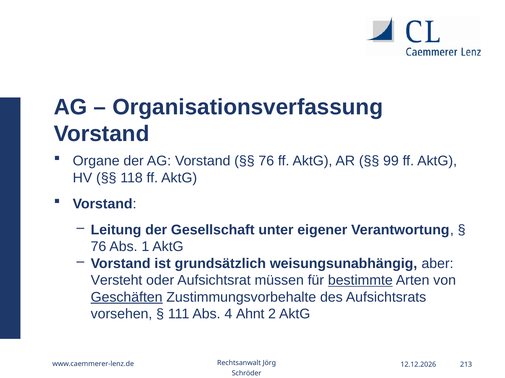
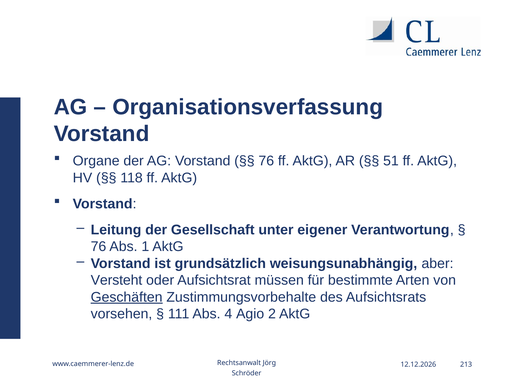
99: 99 -> 51
bestimmte underline: present -> none
Ahnt: Ahnt -> Agio
